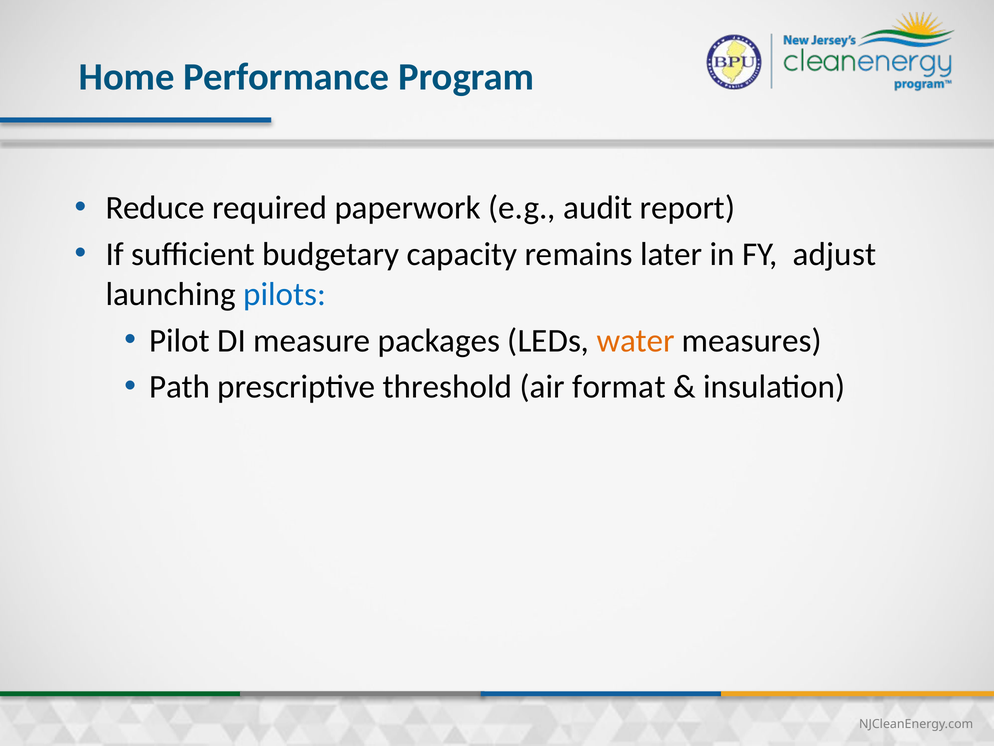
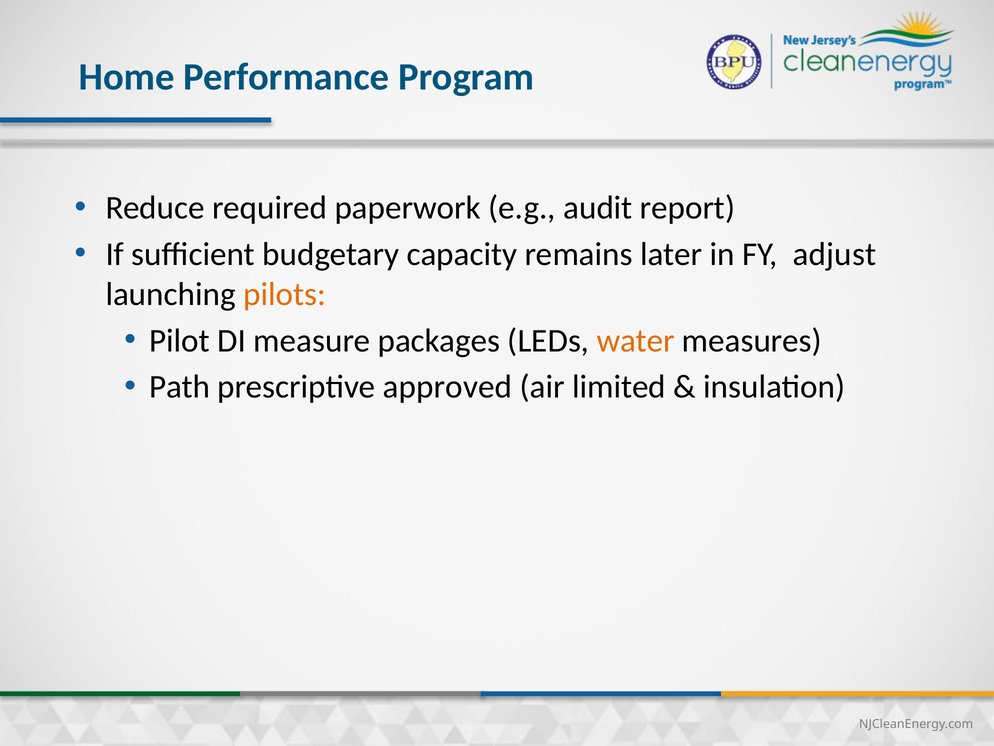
pilots colour: blue -> orange
threshold: threshold -> approved
format: format -> limited
